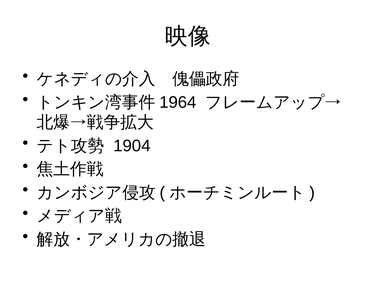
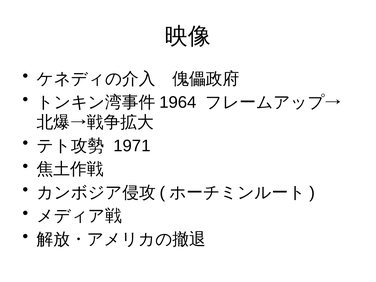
1904: 1904 -> 1971
